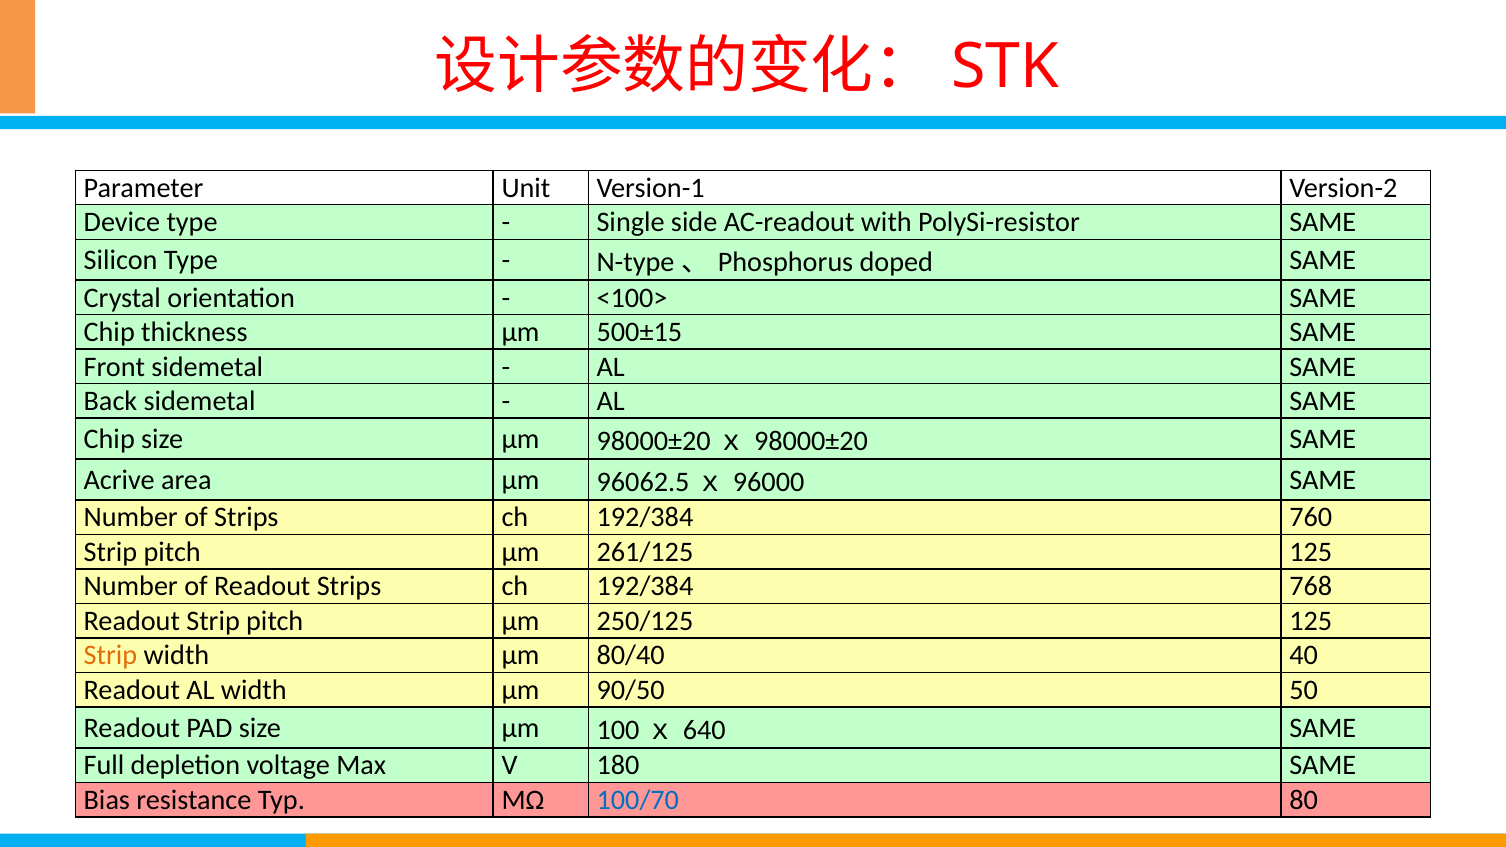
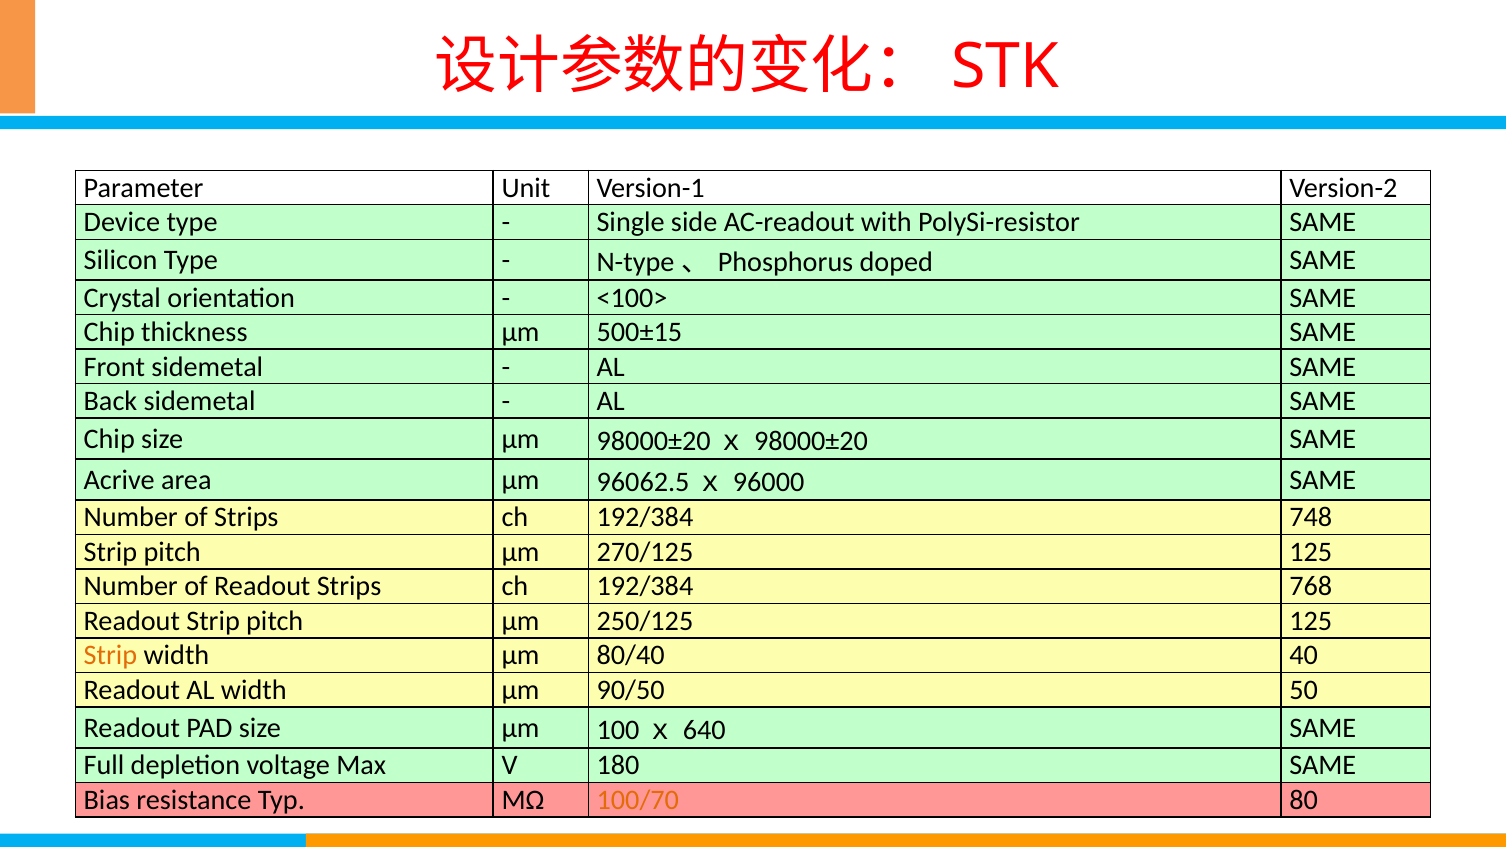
760: 760 -> 748
261/125: 261/125 -> 270/125
100/70 colour: blue -> orange
